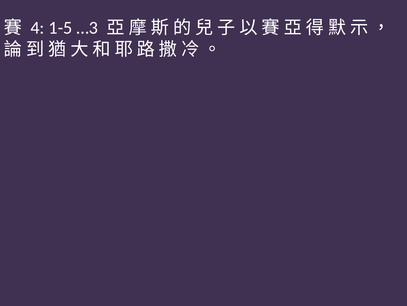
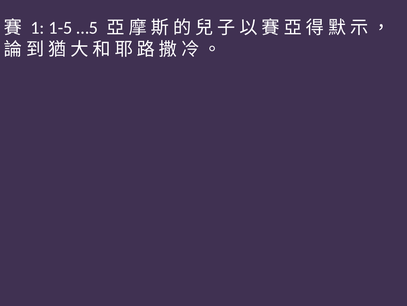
4: 4 -> 1
…3: …3 -> …5
